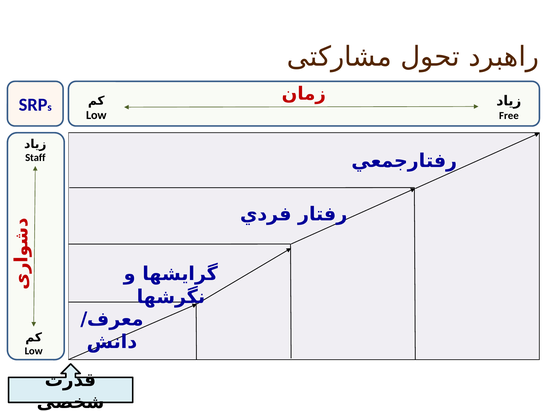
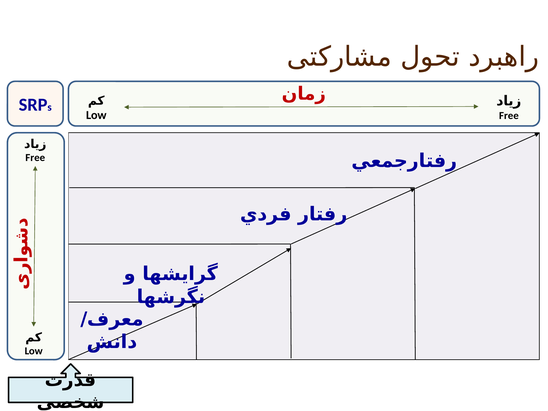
Staff at (35, 158): Staff -> Free
